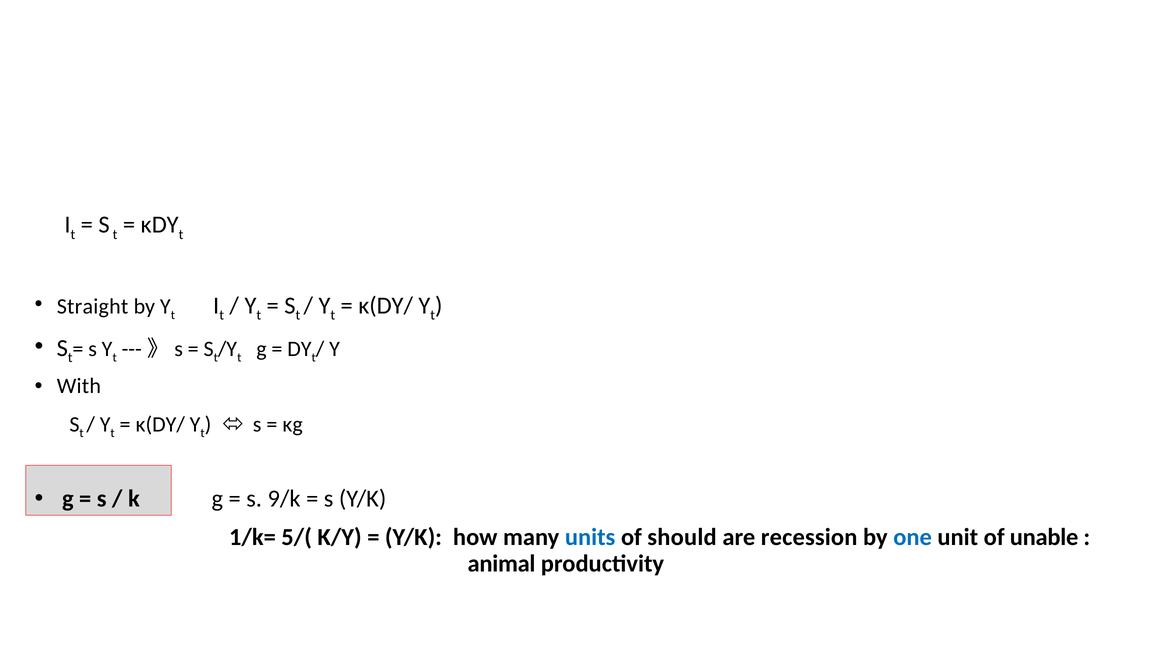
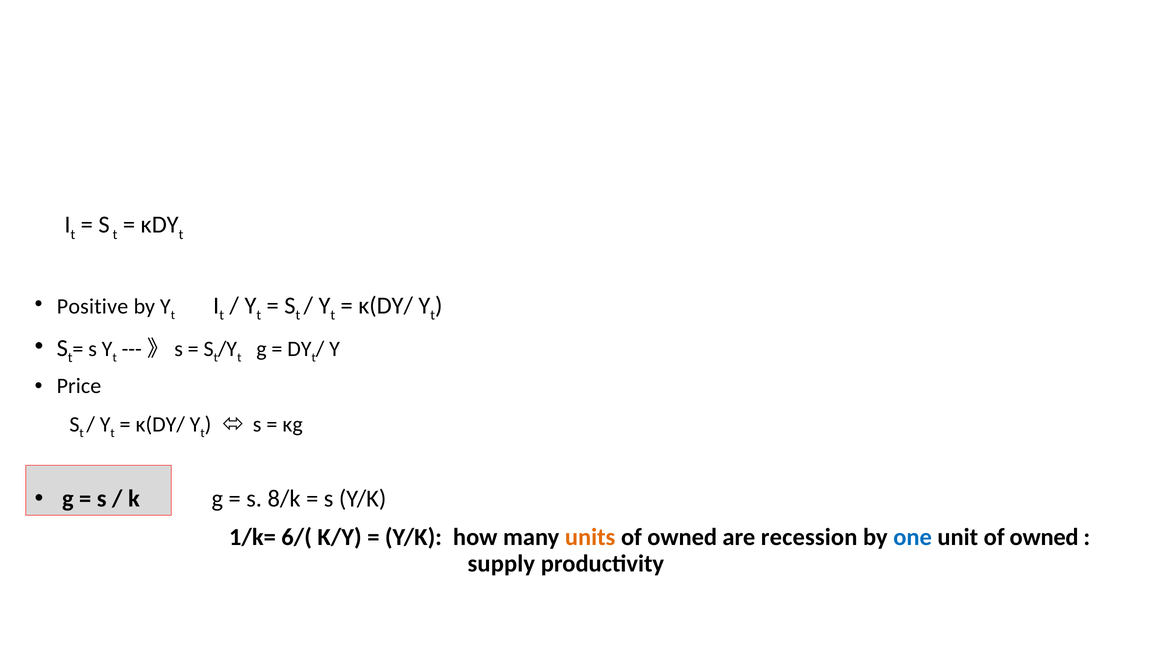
Straight: Straight -> Positive
With: With -> Price
9/k: 9/k -> 8/k
5/(: 5/( -> 6/(
units colour: blue -> orange
should at (682, 538): should -> owned
unit of unable: unable -> owned
animal: animal -> supply
